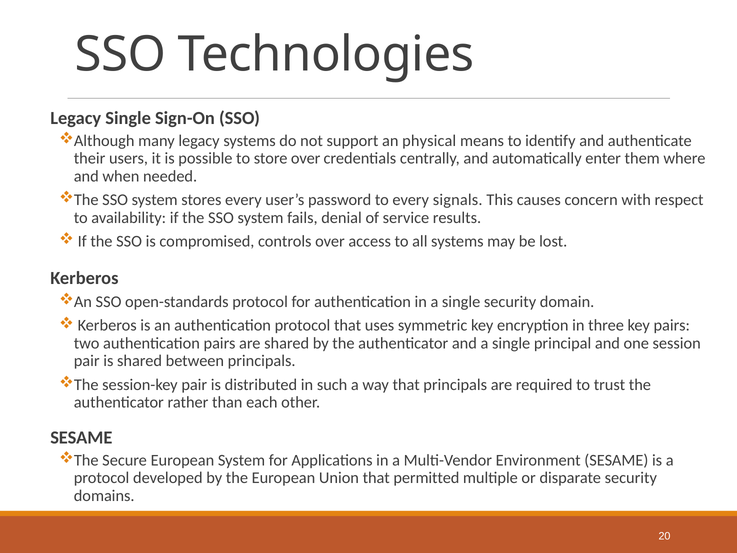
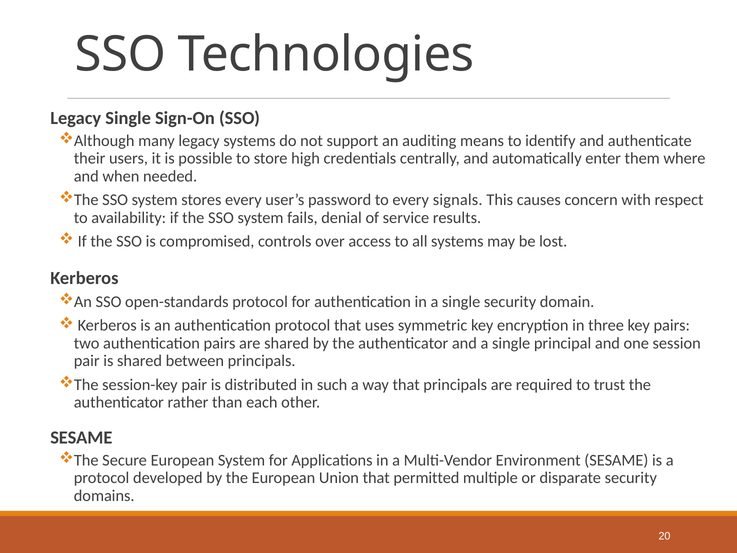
physical: physical -> auditing
store over: over -> high
